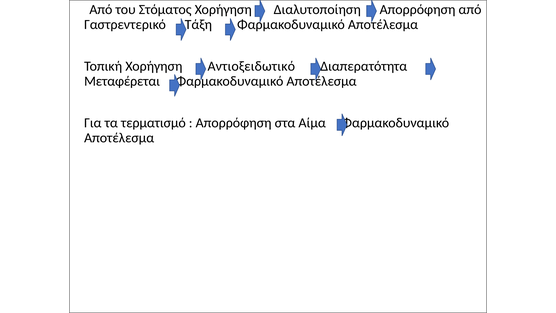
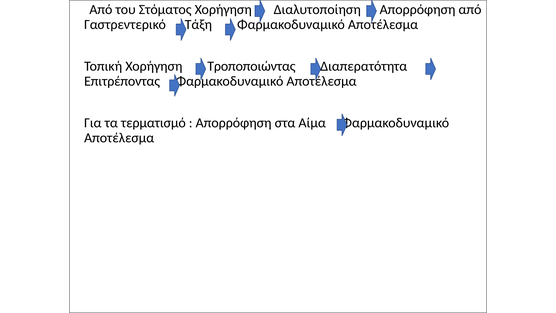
Αντιοξειδωτικό: Αντιοξειδωτικό -> Τροποποιώντας
Μεταφέρεται: Μεταφέρεται -> Επιτρέποντας
